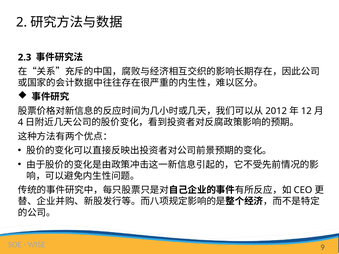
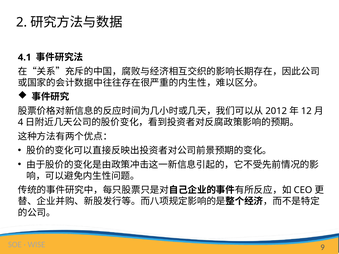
2.3: 2.3 -> 4.1
